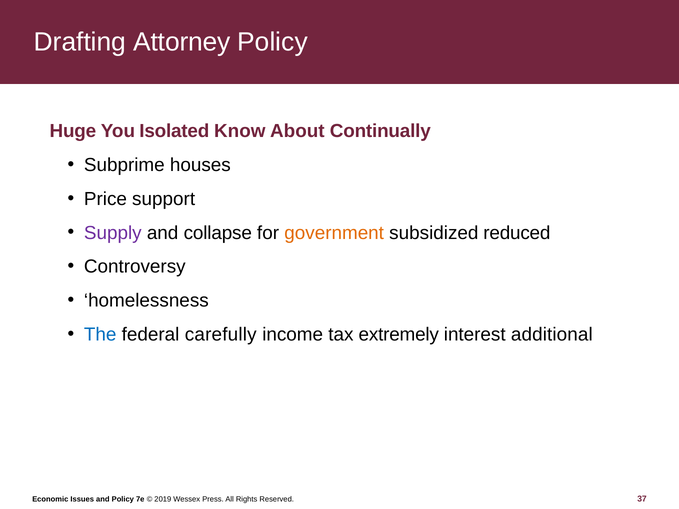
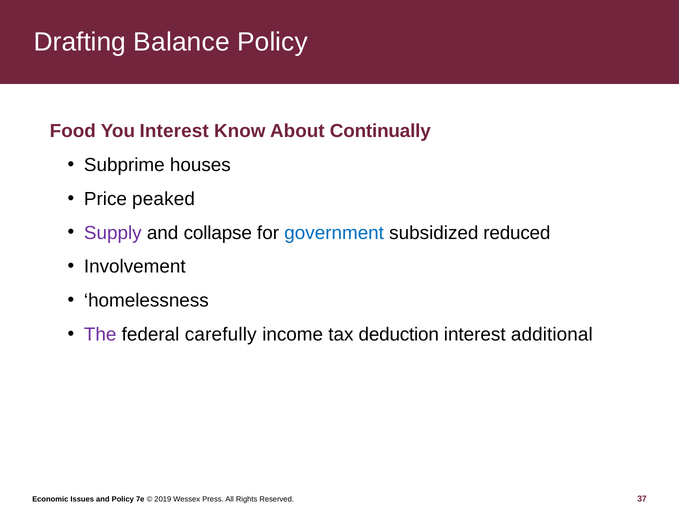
Attorney: Attorney -> Balance
Huge: Huge -> Food
You Isolated: Isolated -> Interest
support: support -> peaked
government colour: orange -> blue
Controversy: Controversy -> Involvement
The colour: blue -> purple
extremely: extremely -> deduction
